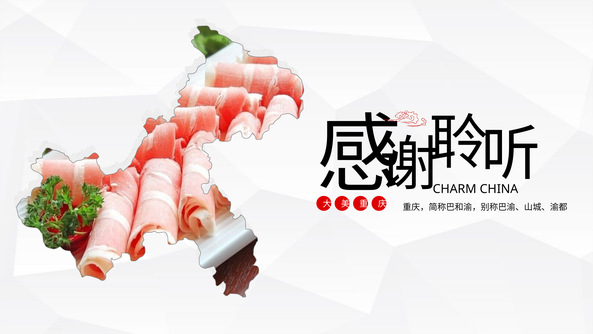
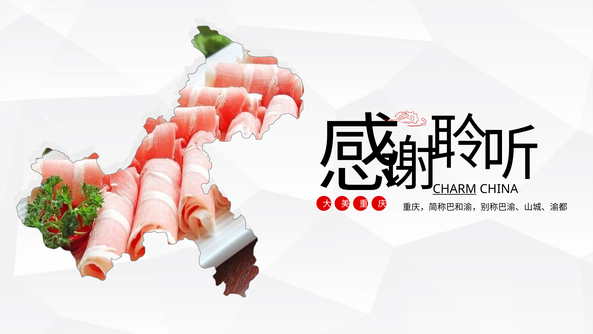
CHARM underline: none -> present
